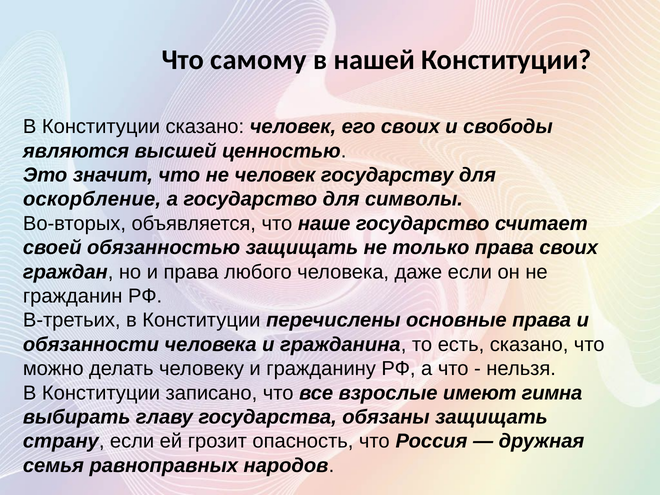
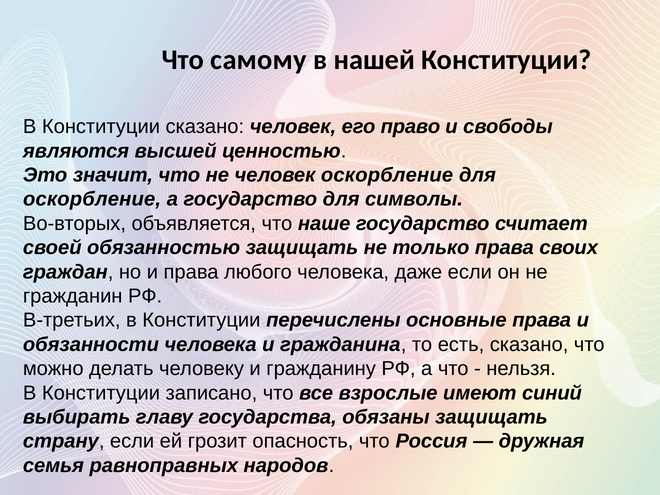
его своих: своих -> право
человек государству: государству -> оскорбление
гимна: гимна -> синий
